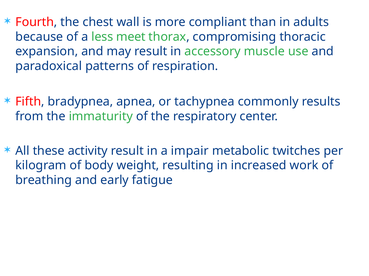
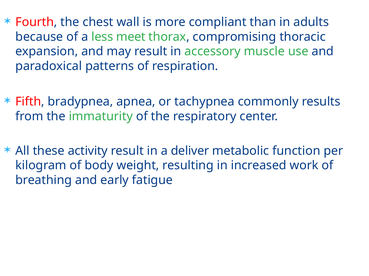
impair: impair -> deliver
twitches: twitches -> function
